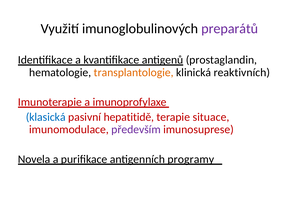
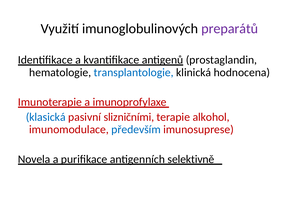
transplantologie colour: orange -> blue
reaktivních: reaktivních -> hodnocena
hepatitidě: hepatitidě -> slizničními
situace: situace -> alkohol
především colour: purple -> blue
programy: programy -> selektivně
